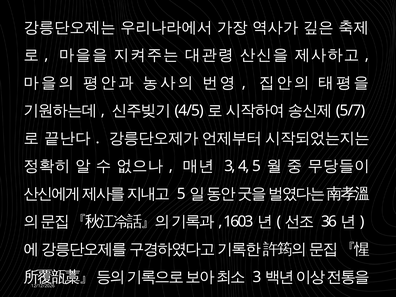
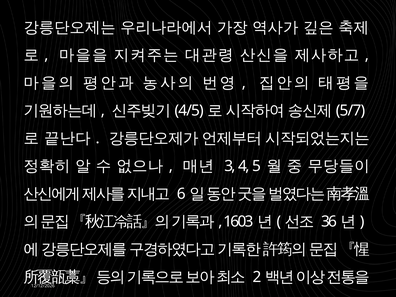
5 at (181, 194): 5 -> 6
3 at (257, 277): 3 -> 2
